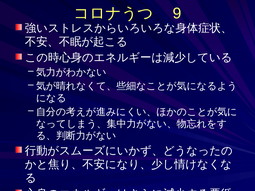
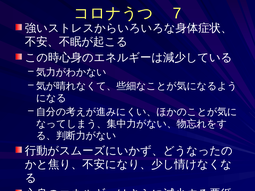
9: 9 -> 7
